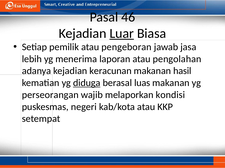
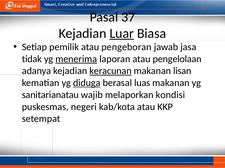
46: 46 -> 37
lebih: lebih -> tidak
menerima underline: none -> present
pengolahan: pengolahan -> pengelolaan
keracunan underline: none -> present
hasil: hasil -> lisan
perseorangan: perseorangan -> sanitarianatau
